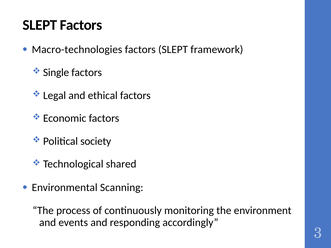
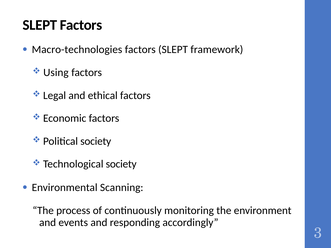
Single: Single -> Using
Technological shared: shared -> society
